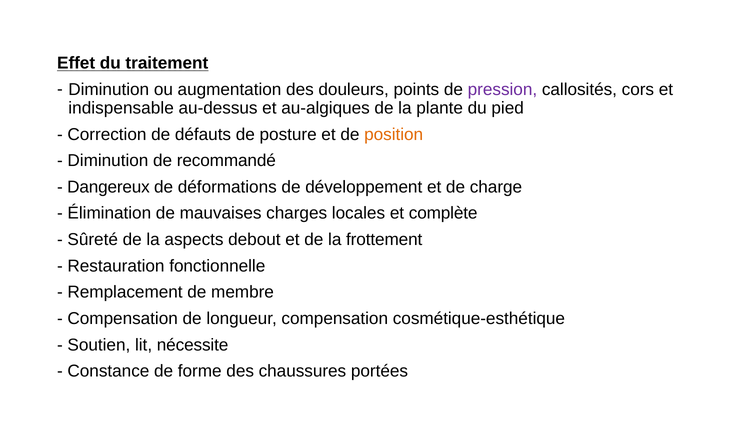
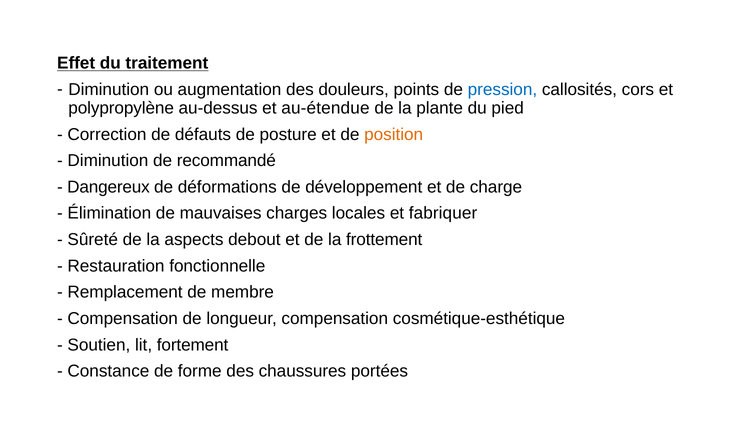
pression colour: purple -> blue
indispensable: indispensable -> polypropylène
au-algiques: au-algiques -> au-étendue
complète: complète -> fabriquer
nécessite: nécessite -> fortement
